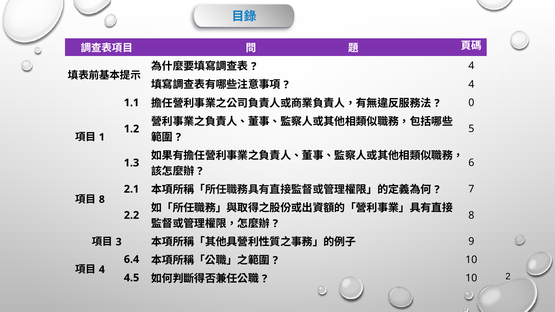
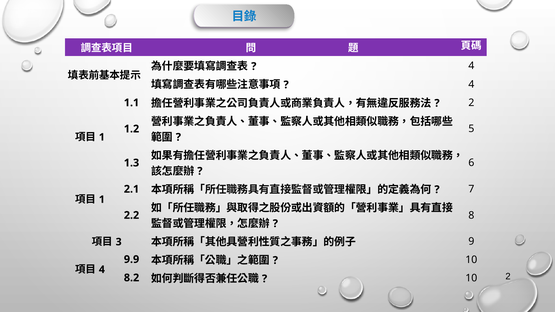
0 at (471, 103): 0 -> 2
8 at (102, 200): 8 -> 1
6.4: 6.4 -> 9.9
4.5: 4.5 -> 8.2
